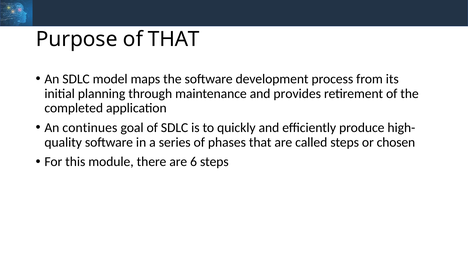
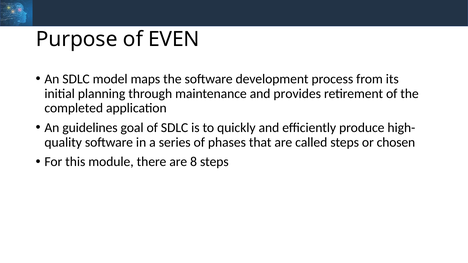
of THAT: THAT -> EVEN
continues: continues -> guidelines
6: 6 -> 8
